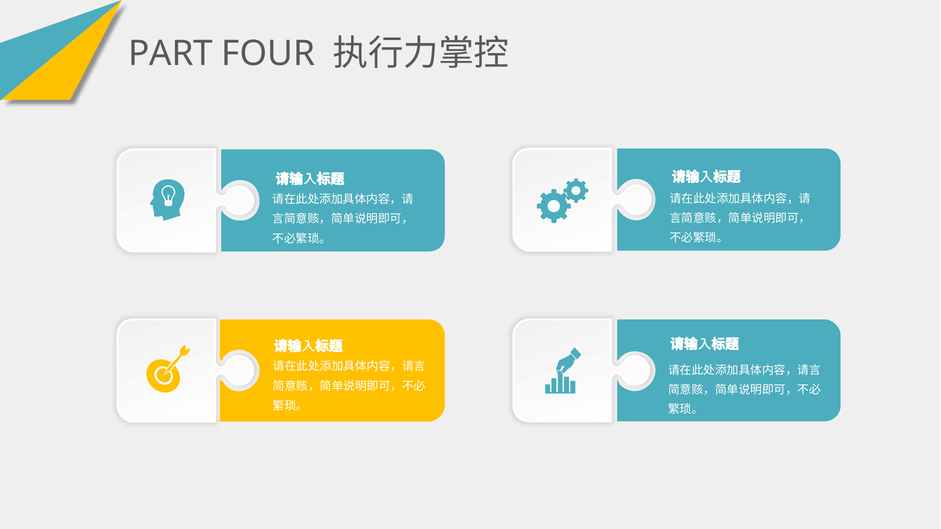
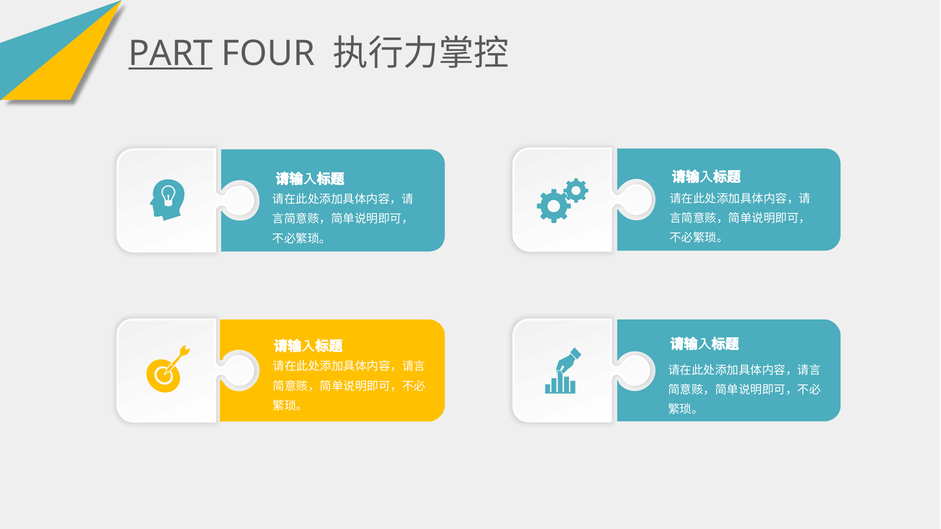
PART underline: none -> present
